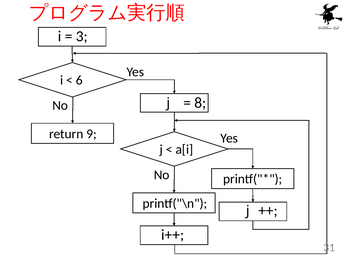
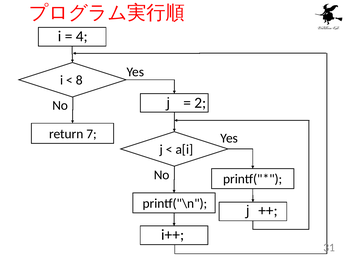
3: 3 -> 4
6: 6 -> 8
8: 8 -> 2
9: 9 -> 7
